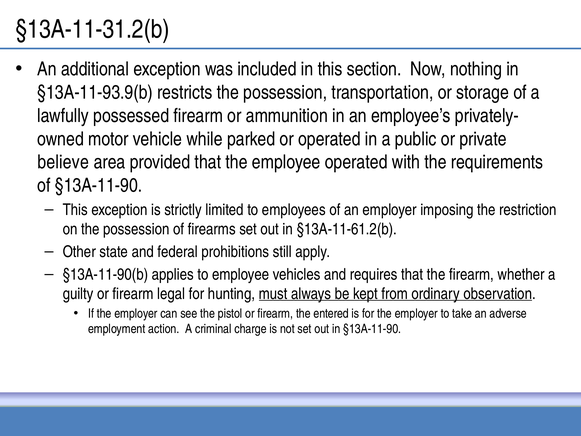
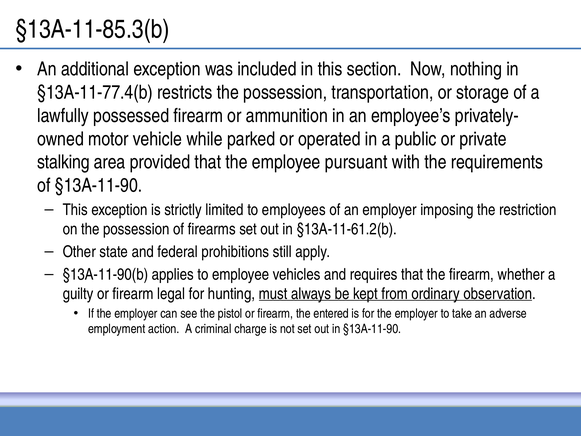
§13A-11-31.2(b: §13A-11-31.2(b -> §13A-11-85.3(b
§13A-11-93.9(b: §13A-11-93.9(b -> §13A-11-77.4(b
believe: believe -> stalking
employee operated: operated -> pursuant
